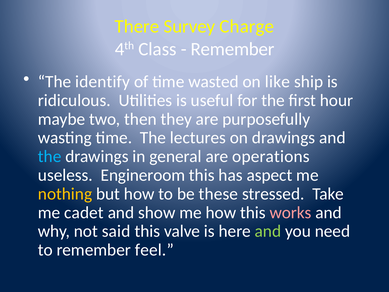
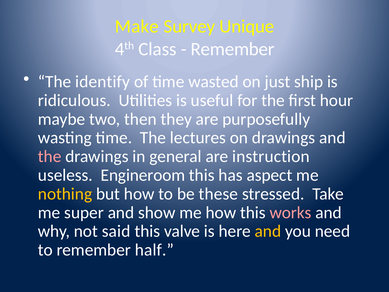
There: There -> Make
Charge: Charge -> Unique
like: like -> just
the at (50, 156) colour: light blue -> pink
operations: operations -> instruction
cadet: cadet -> super
and at (268, 231) colour: light green -> yellow
feel: feel -> half
